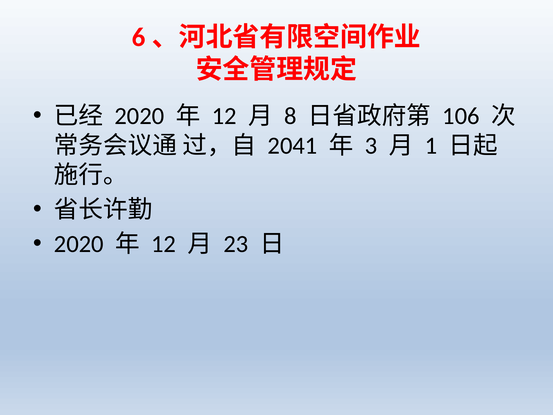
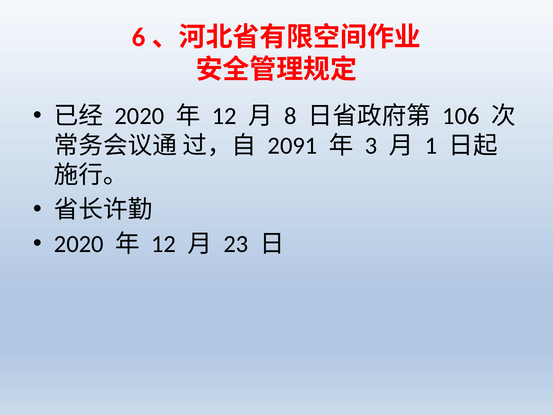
2041: 2041 -> 2091
